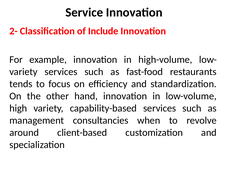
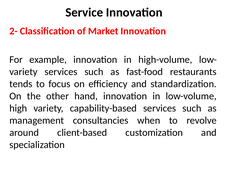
Include: Include -> Market
